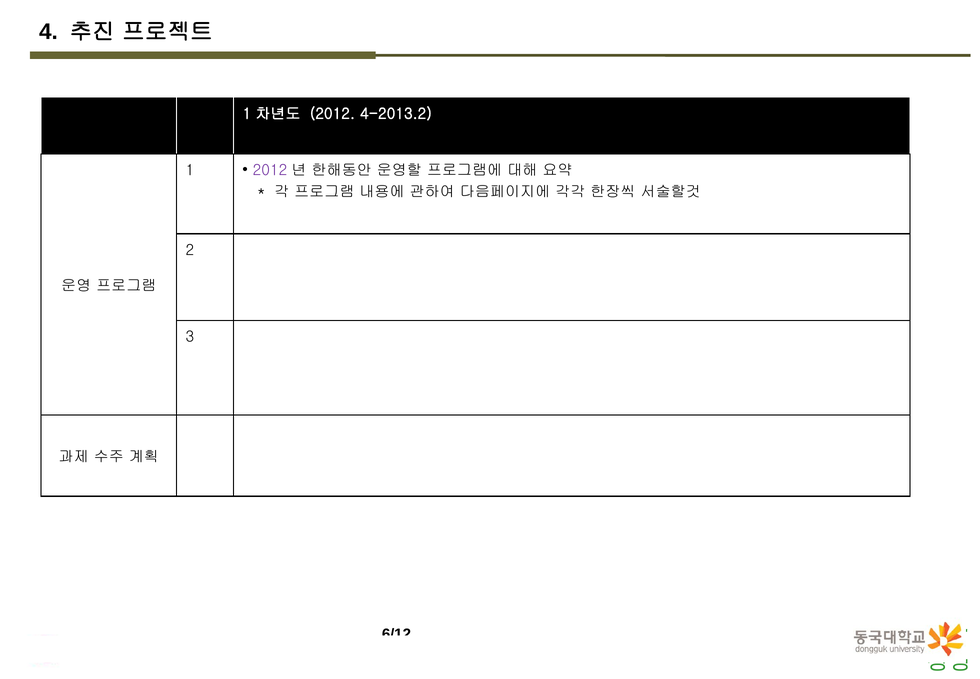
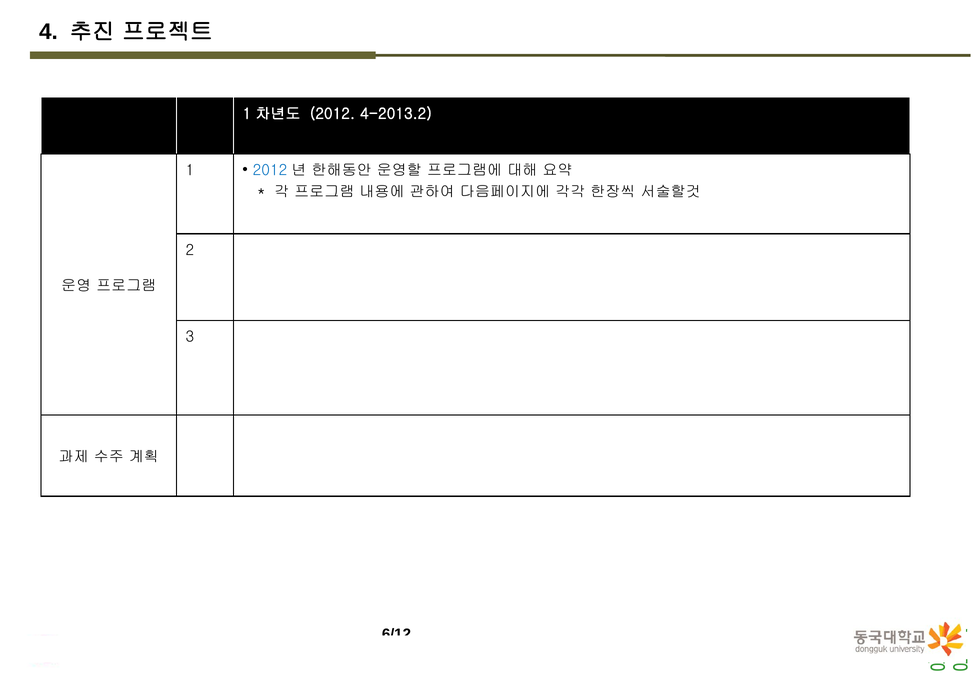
2012 at (270, 170) colour: purple -> blue
